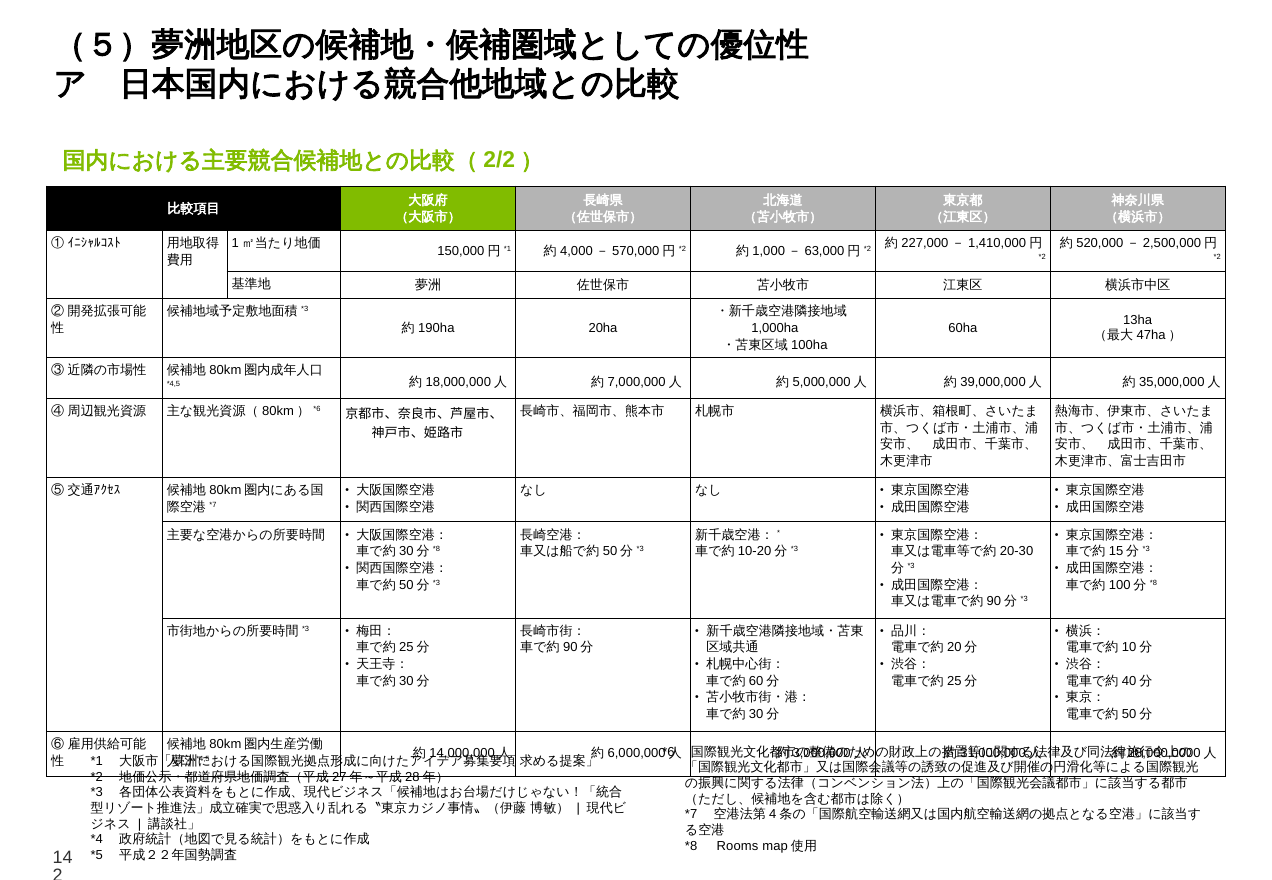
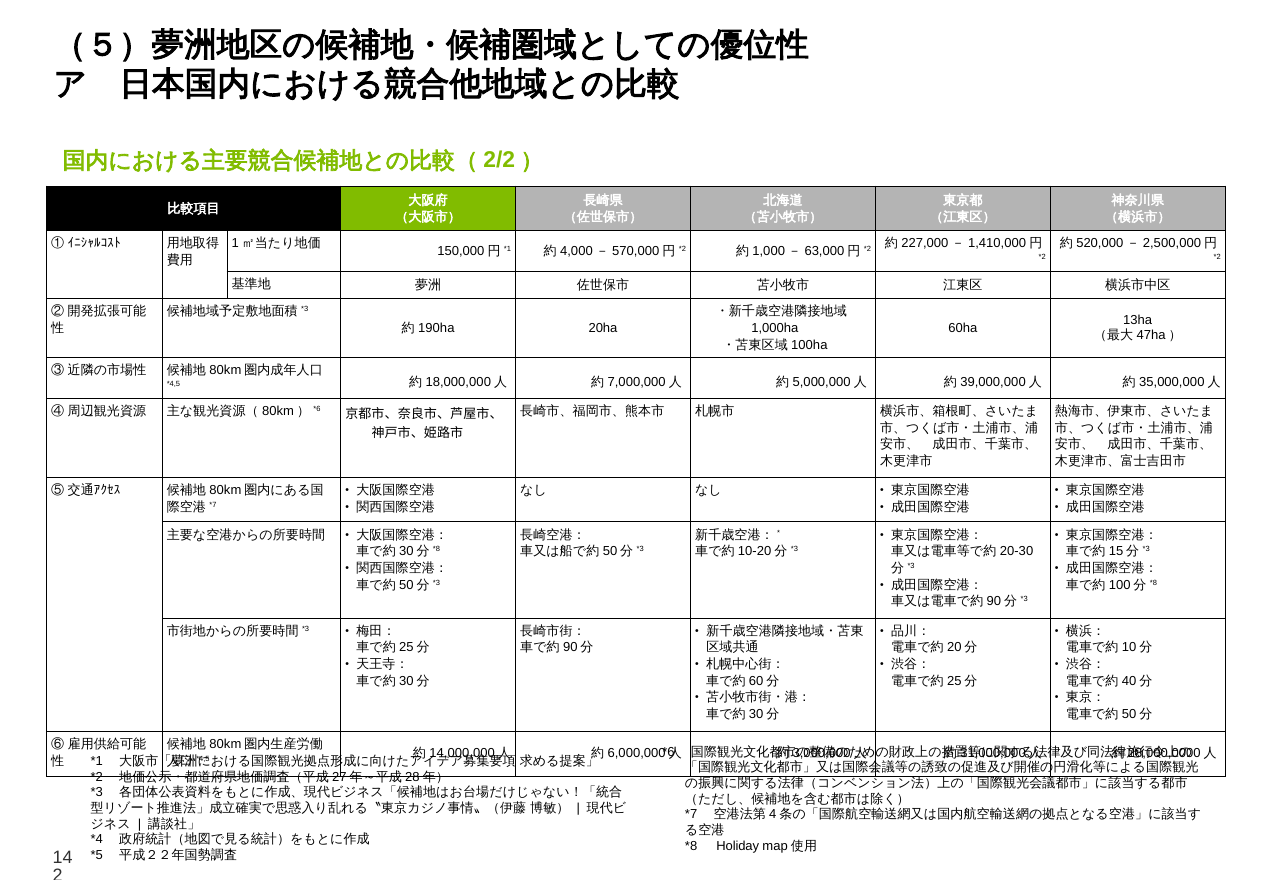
Rooms: Rooms -> Holiday
